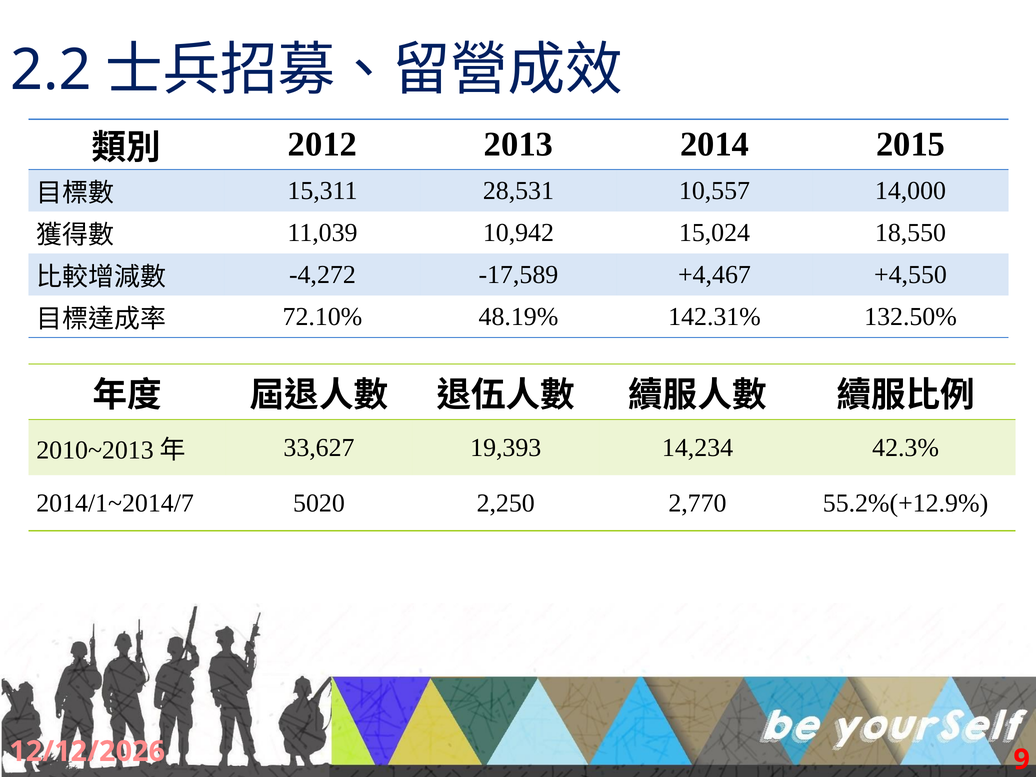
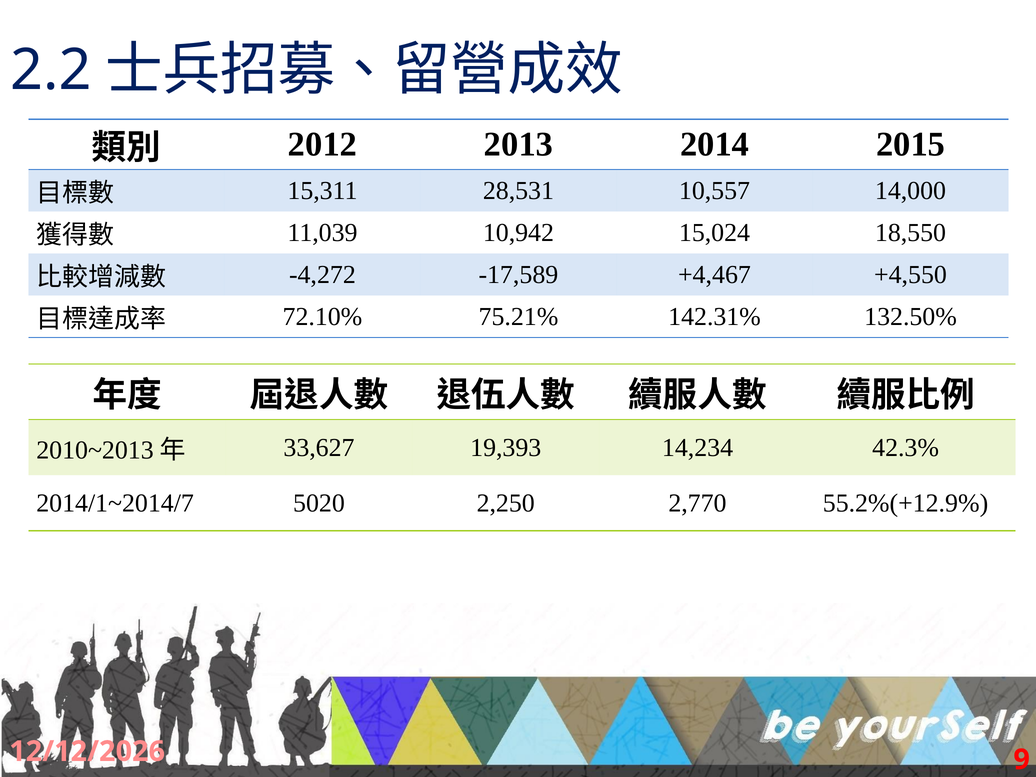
48.19%: 48.19% -> 75.21%
